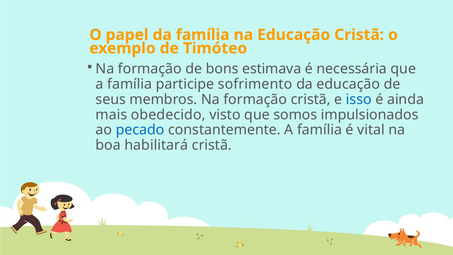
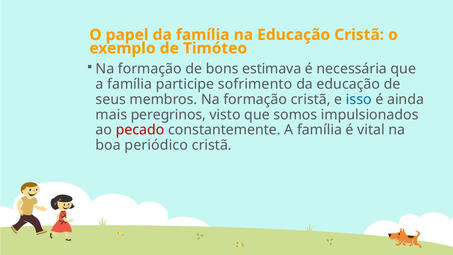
obedecido: obedecido -> peregrinos
pecado colour: blue -> red
habilitará: habilitará -> periódico
